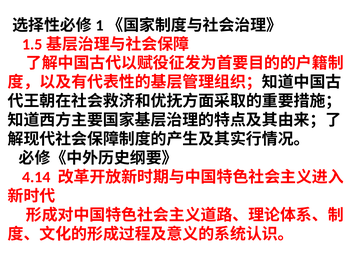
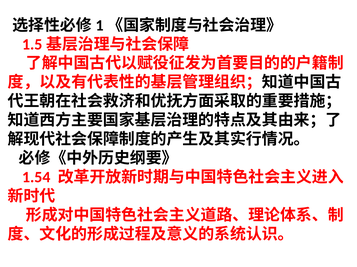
4.14: 4.14 -> 1.54
